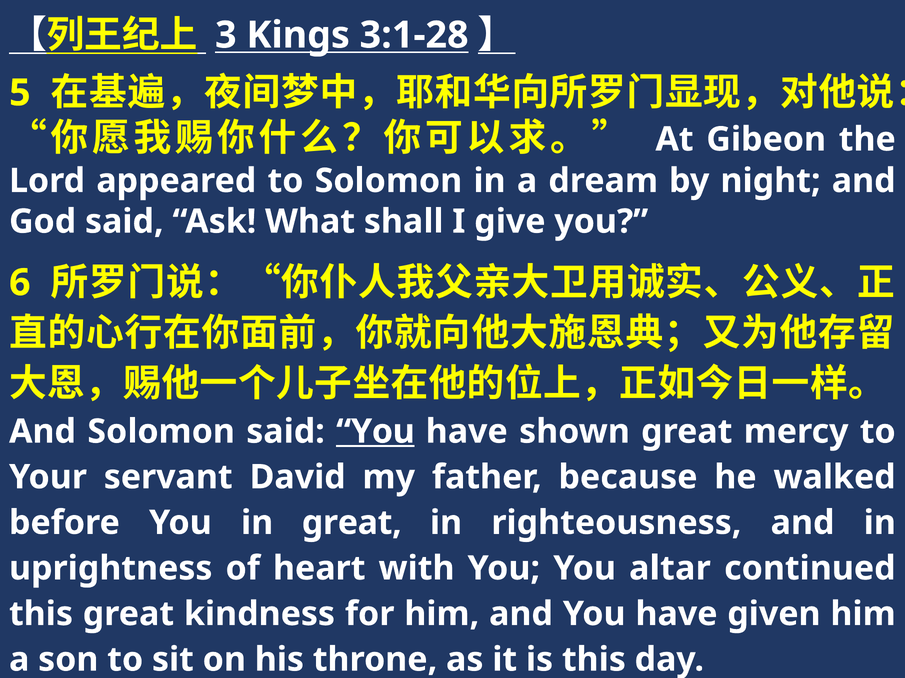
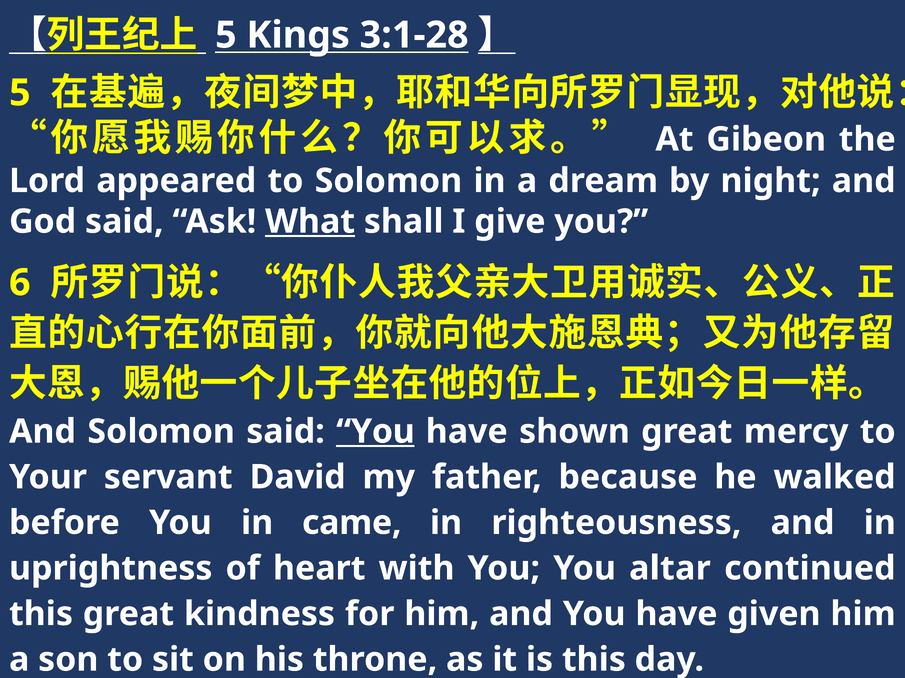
3 at (226, 35): 3 -> 5
What underline: none -> present
in great: great -> came
